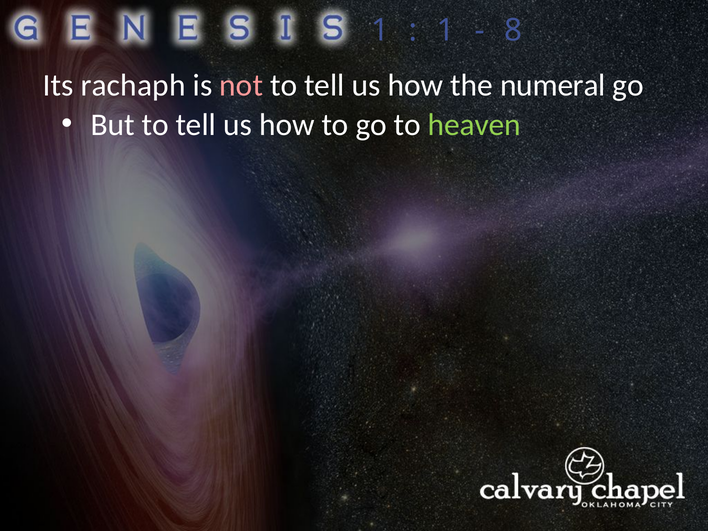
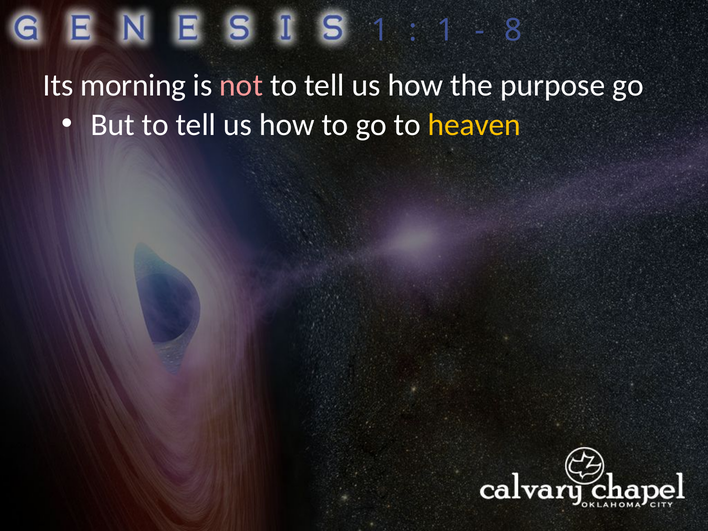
rachaph: rachaph -> morning
numeral: numeral -> purpose
heaven colour: light green -> yellow
